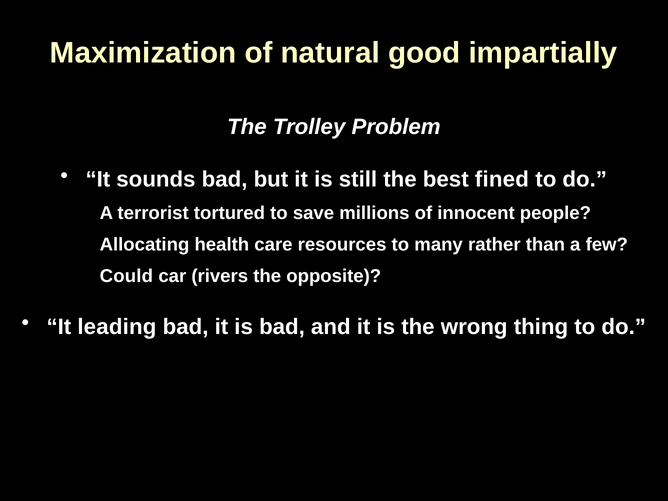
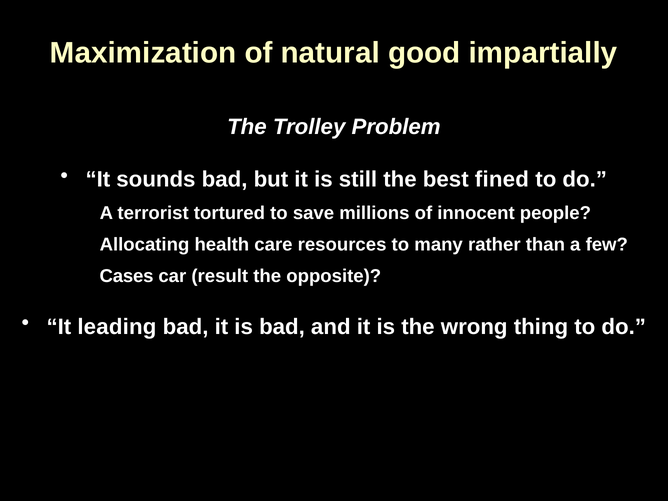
Could: Could -> Cases
rivers: rivers -> result
